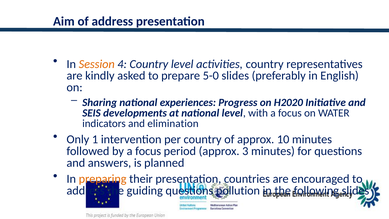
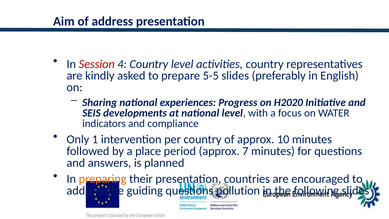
Session colour: orange -> red
5-0: 5-0 -> 5-5
elimination: elimination -> compliance
by a focus: focus -> place
3: 3 -> 7
